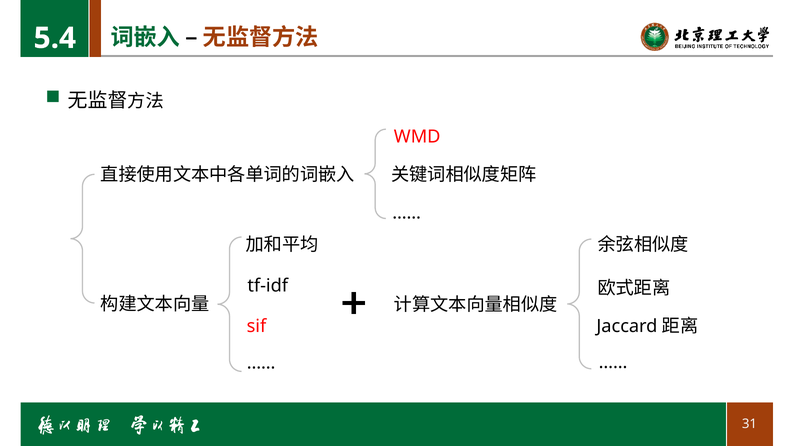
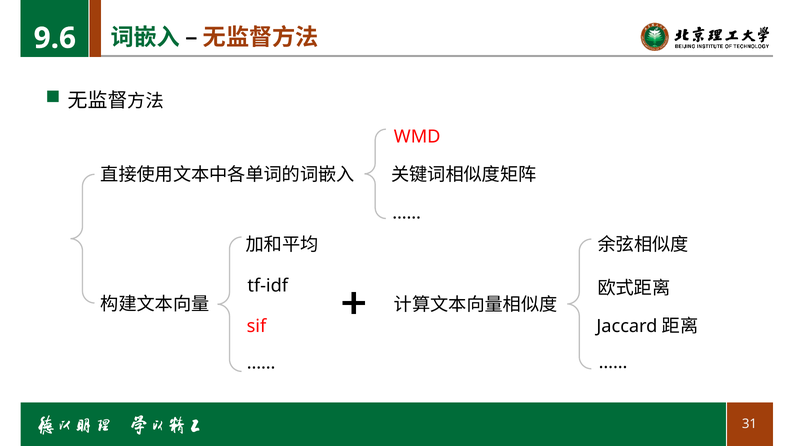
5.4: 5.4 -> 9.6
